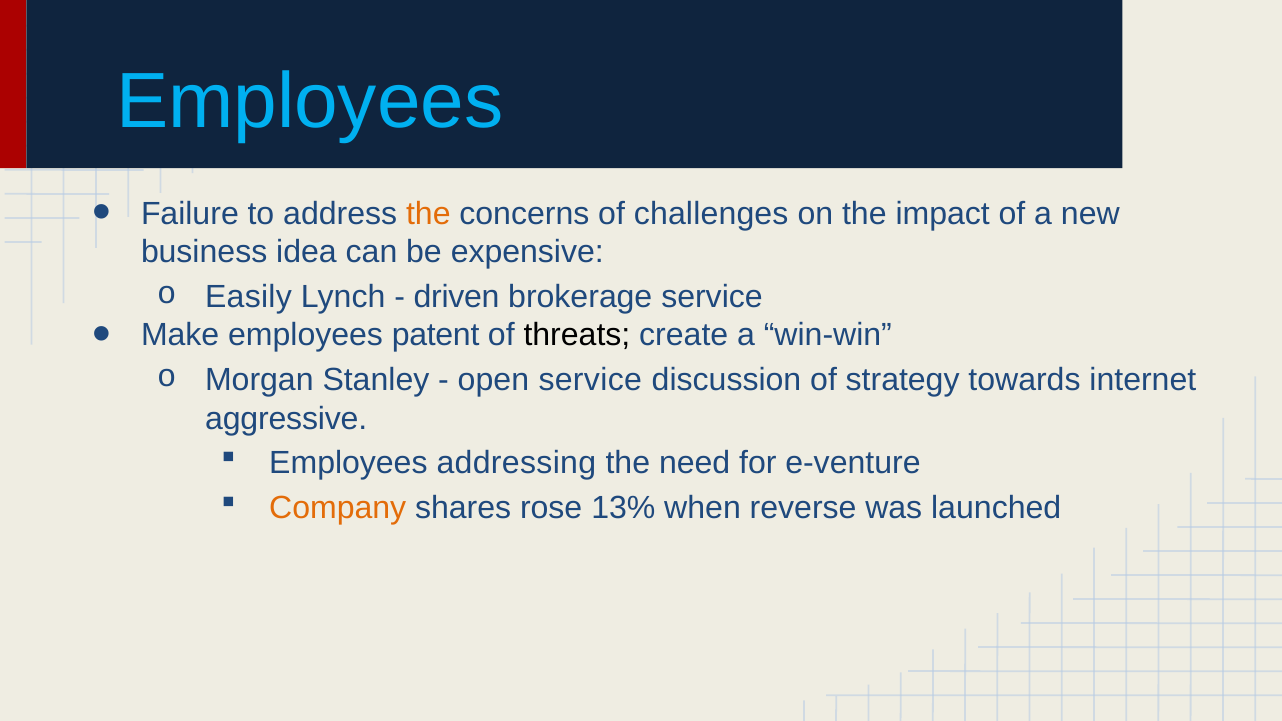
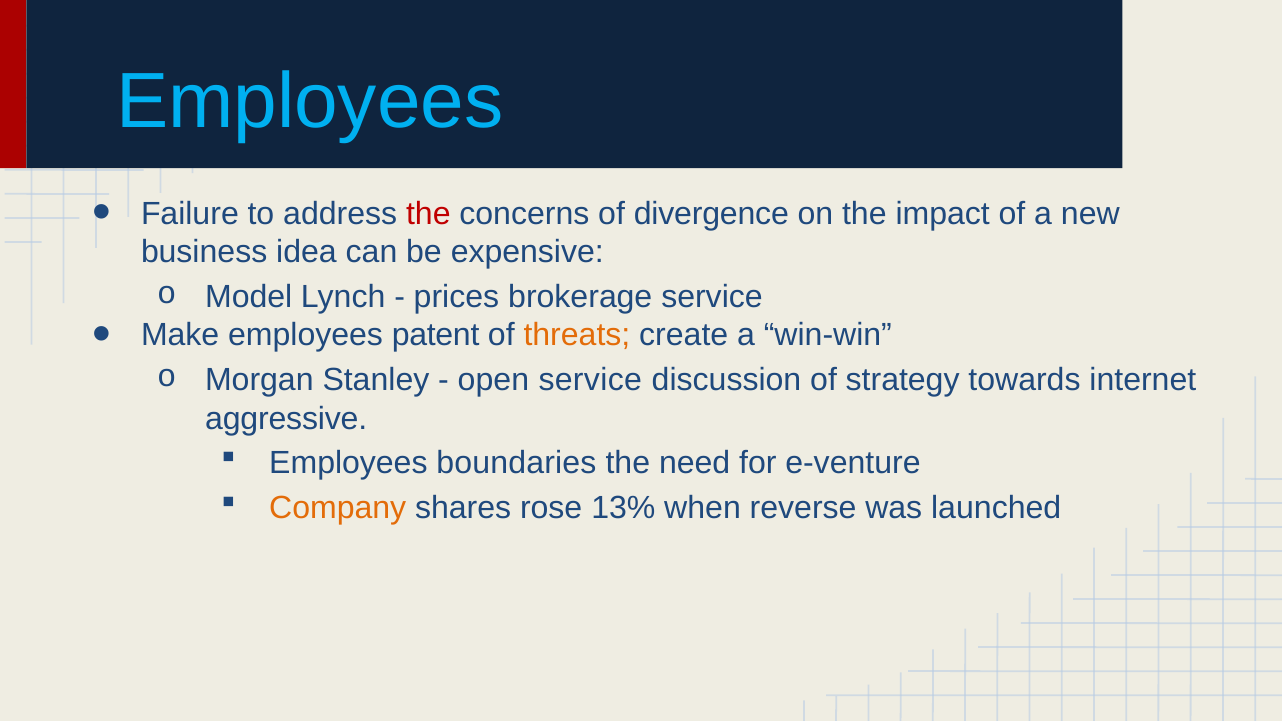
the at (428, 214) colour: orange -> red
challenges: challenges -> divergence
Easily: Easily -> Model
driven: driven -> prices
threats colour: black -> orange
addressing: addressing -> boundaries
